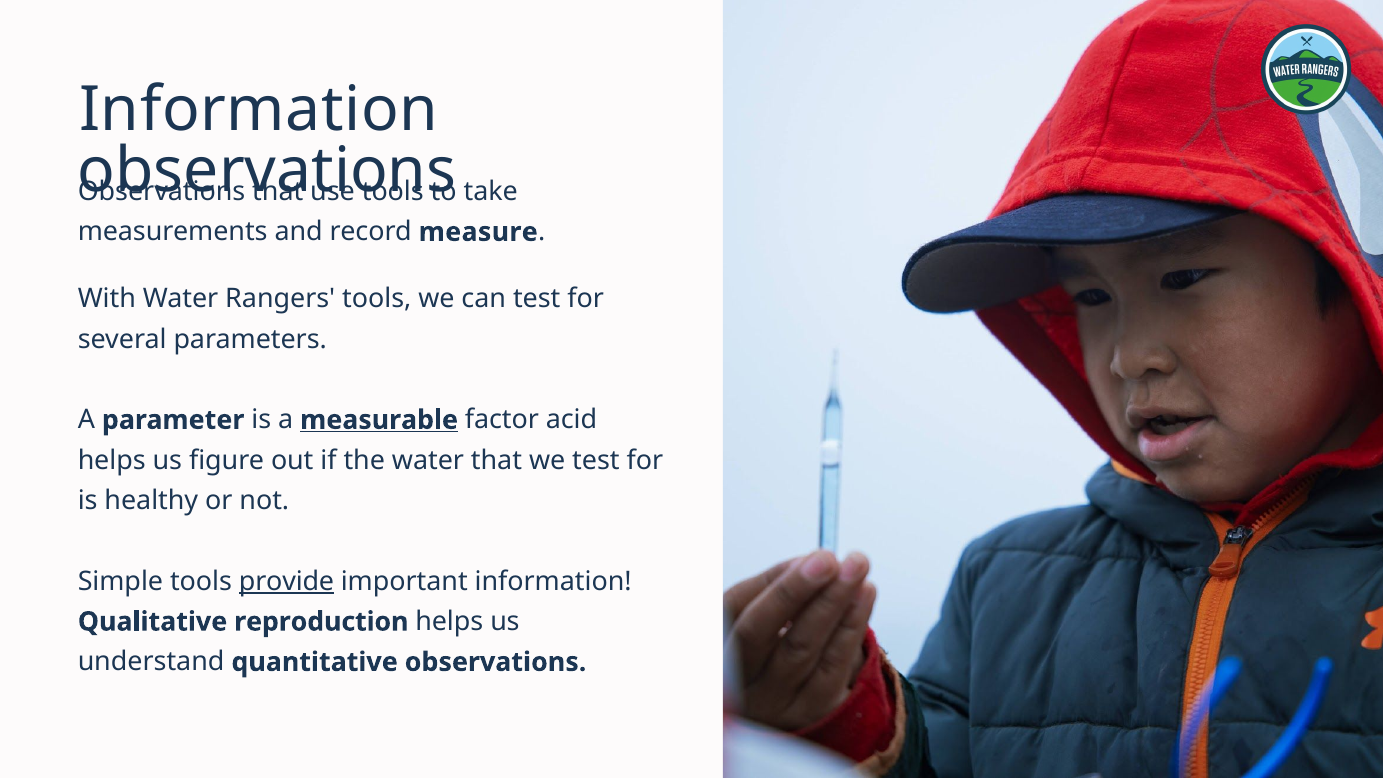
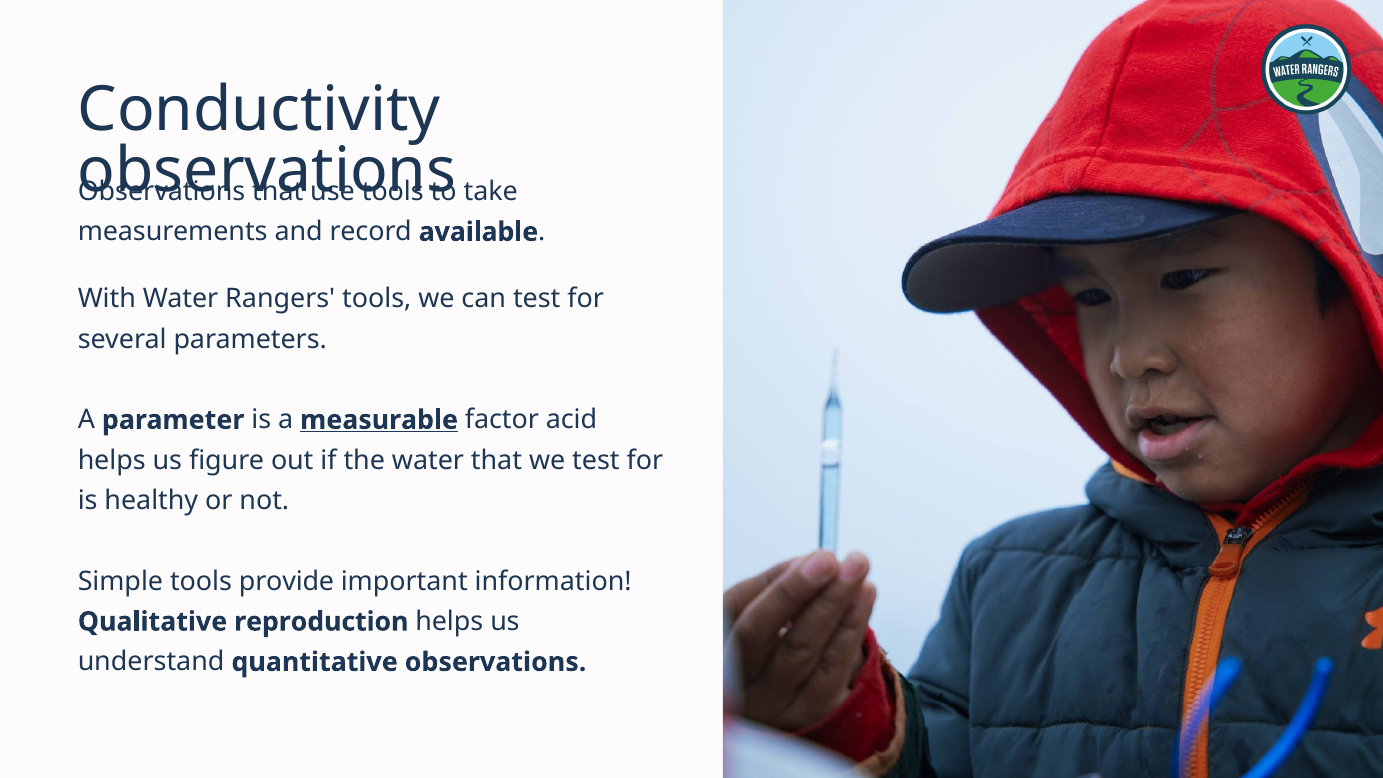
Information at (259, 110): Information -> Conductivity
measure: measure -> available
provide underline: present -> none
